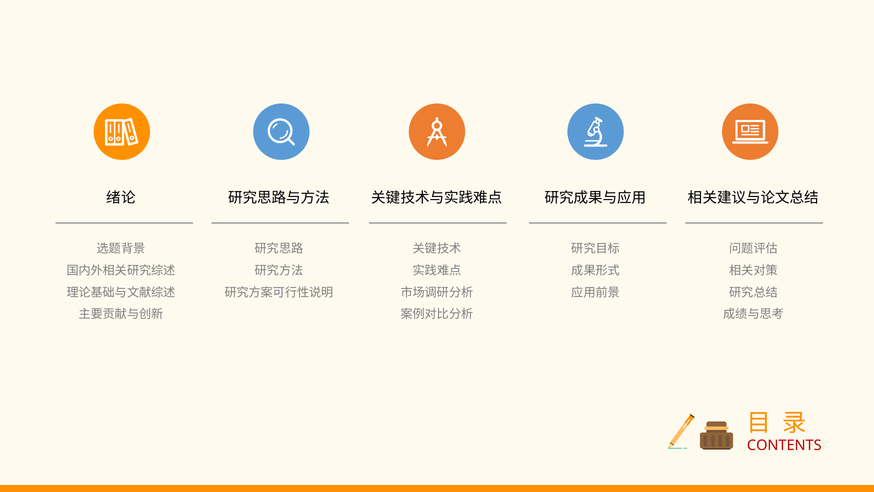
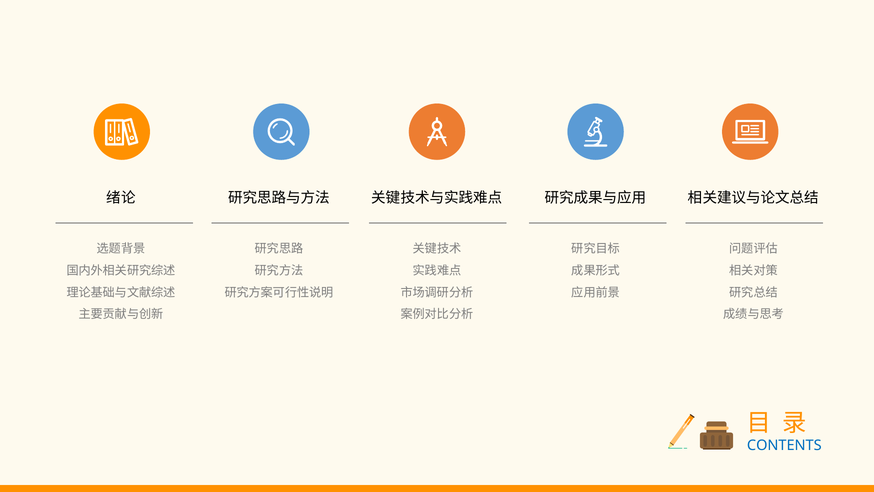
CONTENTS colour: red -> blue
